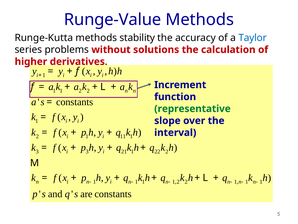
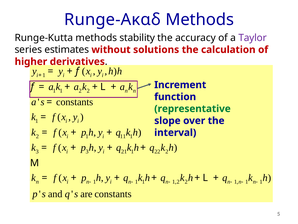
Runge-Value: Runge-Value -> Runge-Ακαδ
Taylor colour: blue -> purple
problems: problems -> estimates
